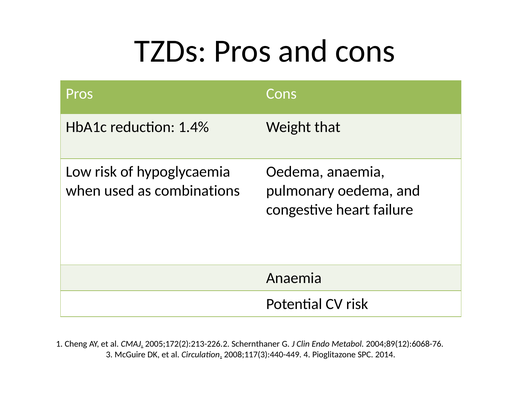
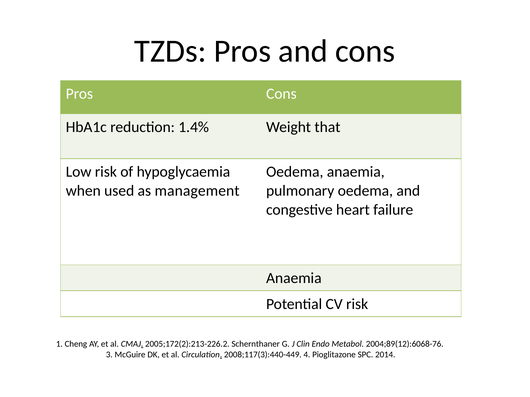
combinations: combinations -> management
